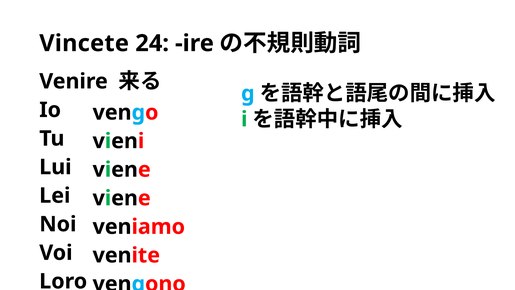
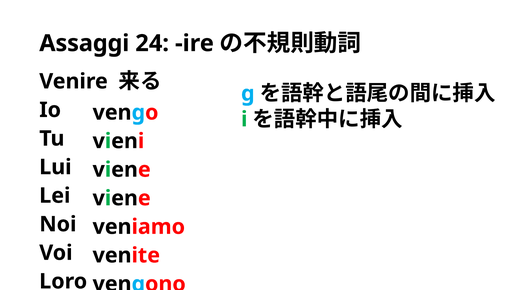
Vincete: Vincete -> Assaggi
